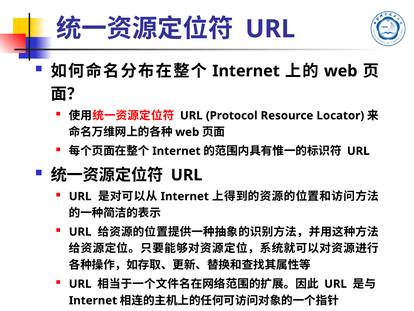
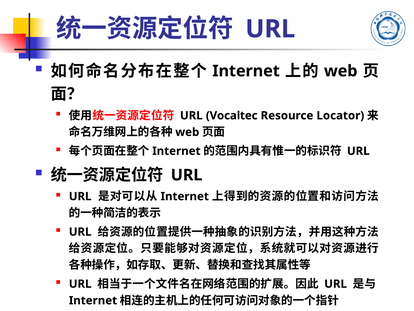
Protocol: Protocol -> Vocaltec
